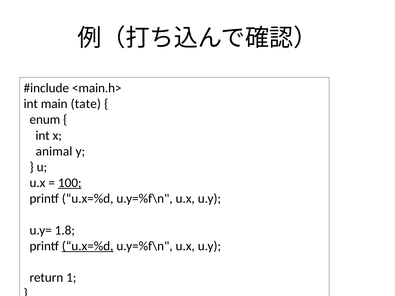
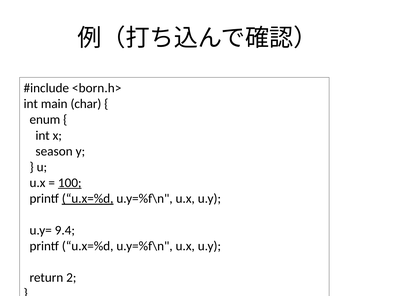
<main.h>: <main.h> -> <born.h>
tate: tate -> char
animal: animal -> season
u.x=%d at (88, 199) underline: none -> present
1.8: 1.8 -> 9.4
u.x=%d at (88, 246) underline: present -> none
1: 1 -> 2
